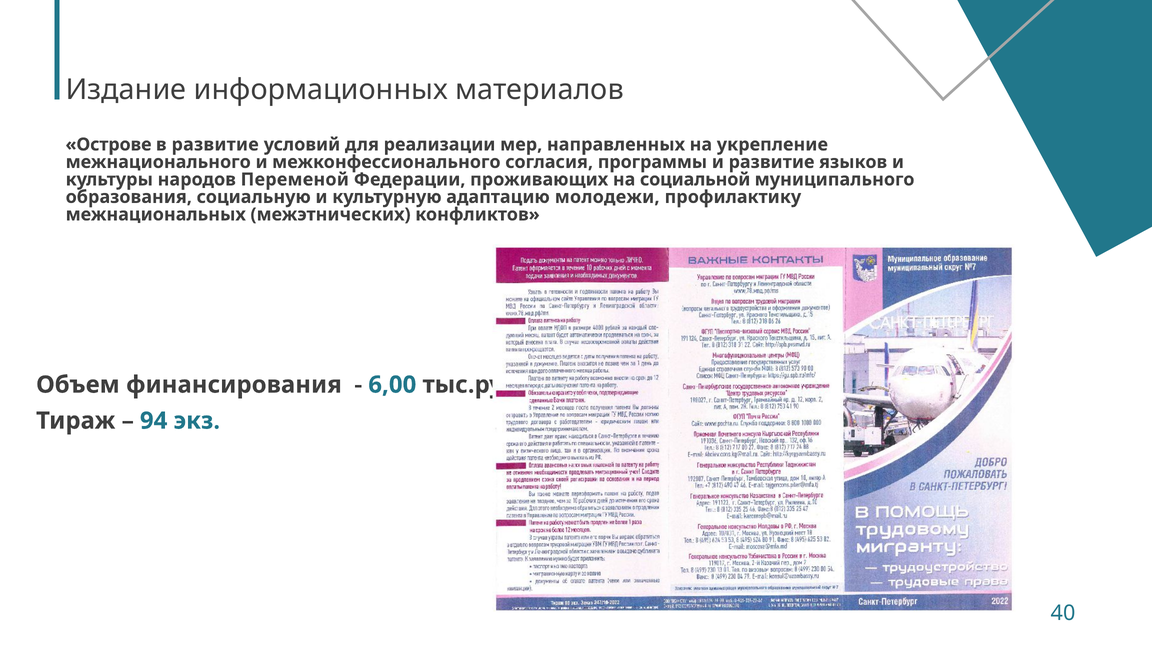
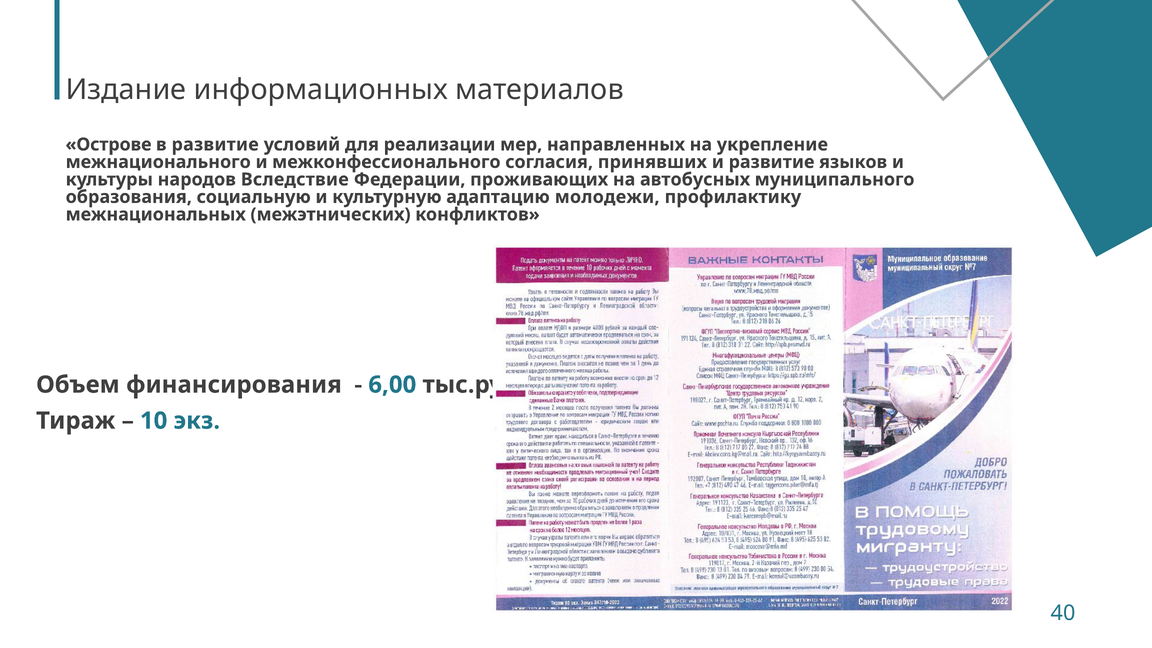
программы: программы -> принявших
Переменой: Переменой -> Вследствие
социальной: социальной -> автобусных
94: 94 -> 10
